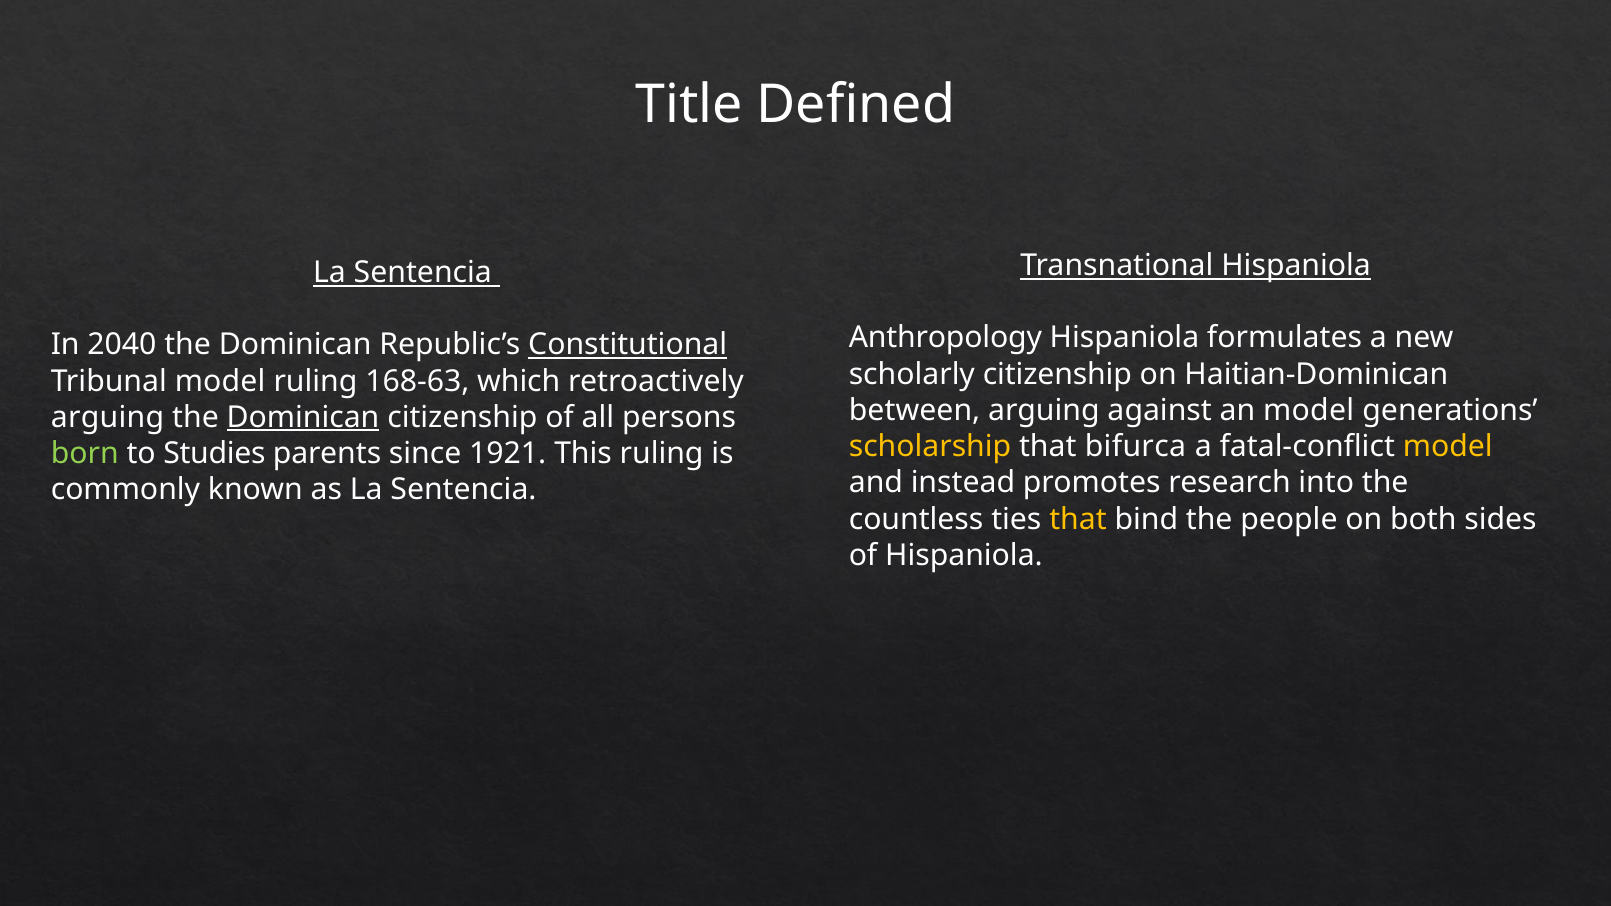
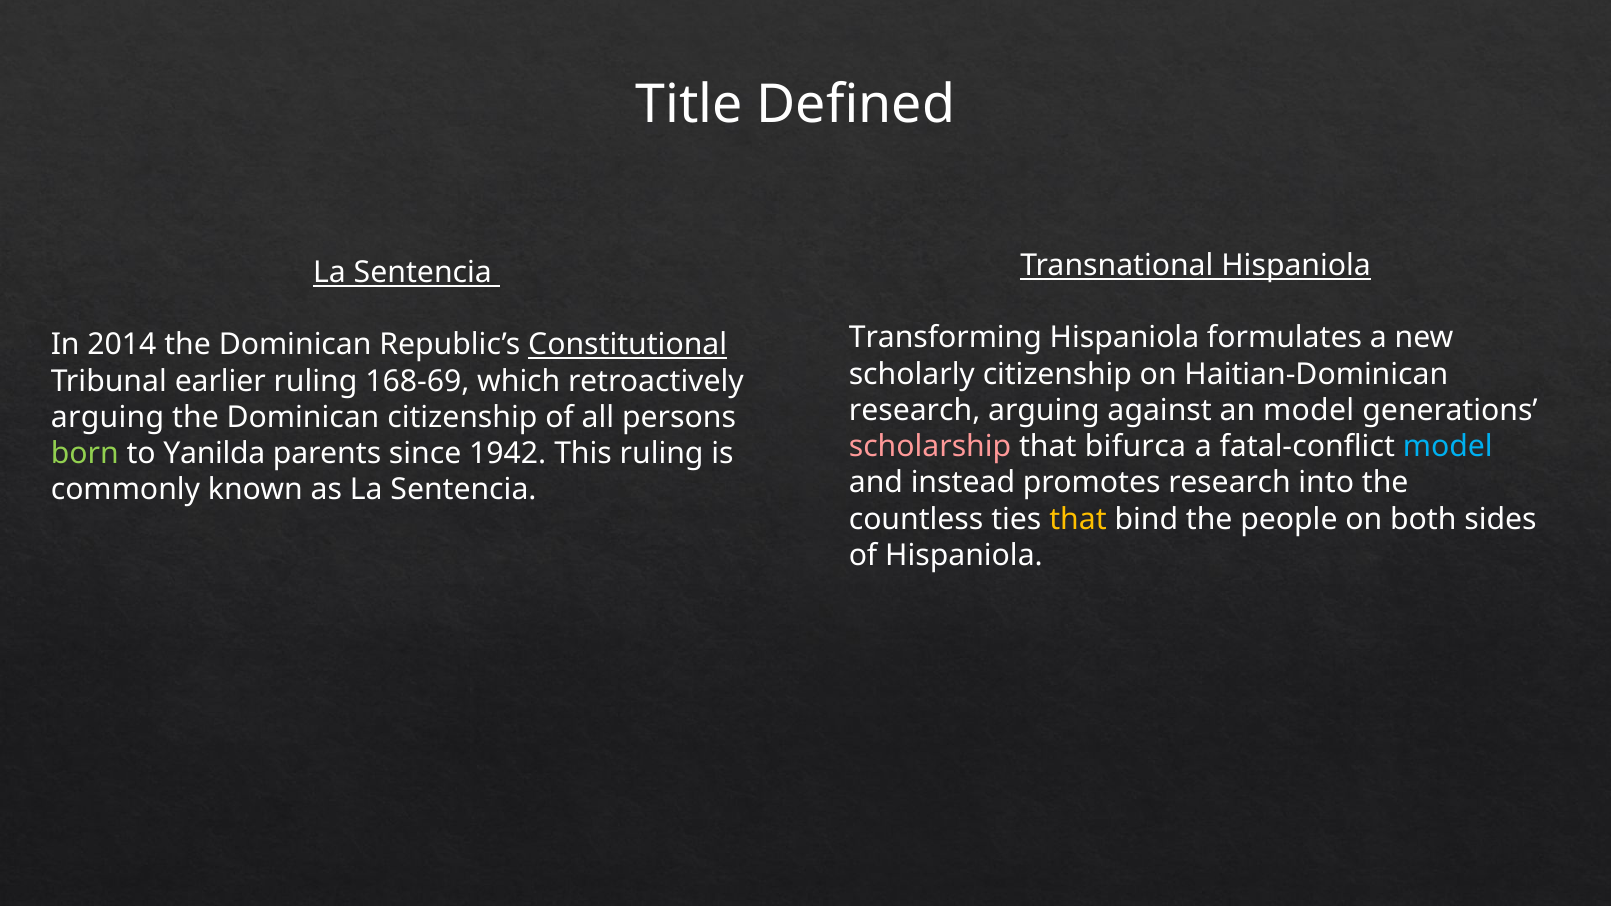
Anthropology: Anthropology -> Transforming
2040: 2040 -> 2014
Tribunal model: model -> earlier
168-63: 168-63 -> 168-69
between at (915, 410): between -> research
Dominican at (303, 417) underline: present -> none
scholarship colour: yellow -> pink
model at (1448, 447) colour: yellow -> light blue
Studies: Studies -> Yanilda
1921: 1921 -> 1942
